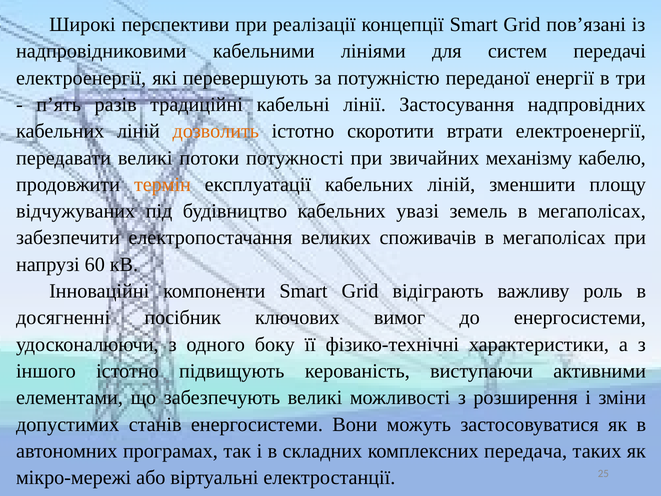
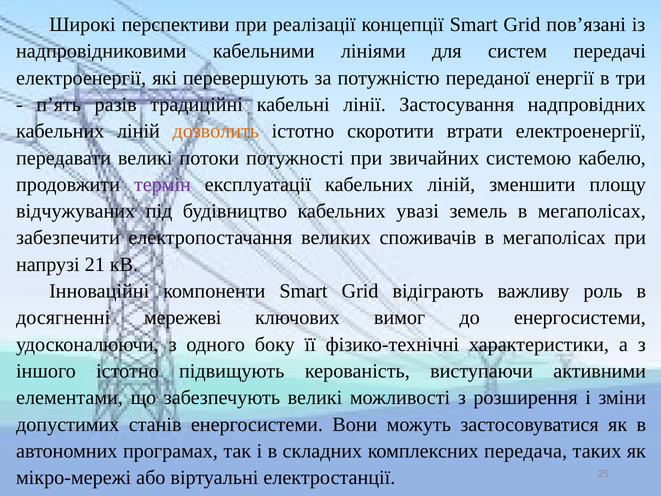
механізму: механізму -> системою
термін colour: orange -> purple
60: 60 -> 21
посібник: посібник -> мережеві
